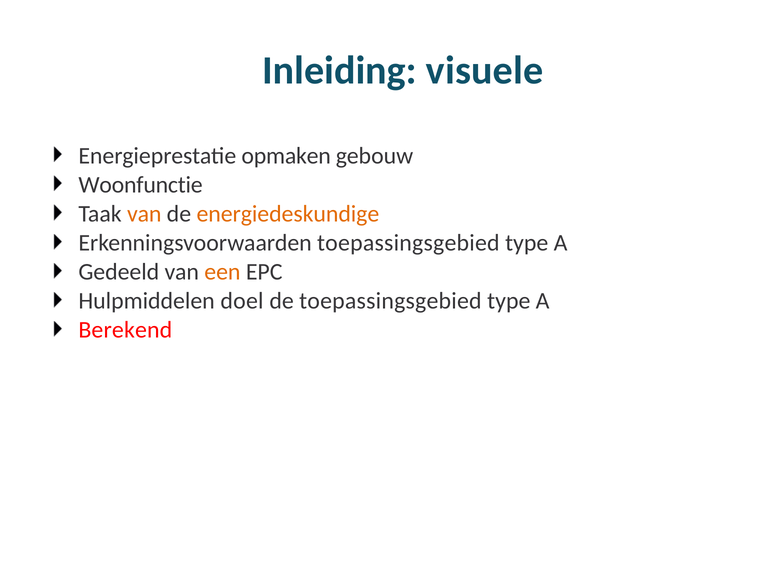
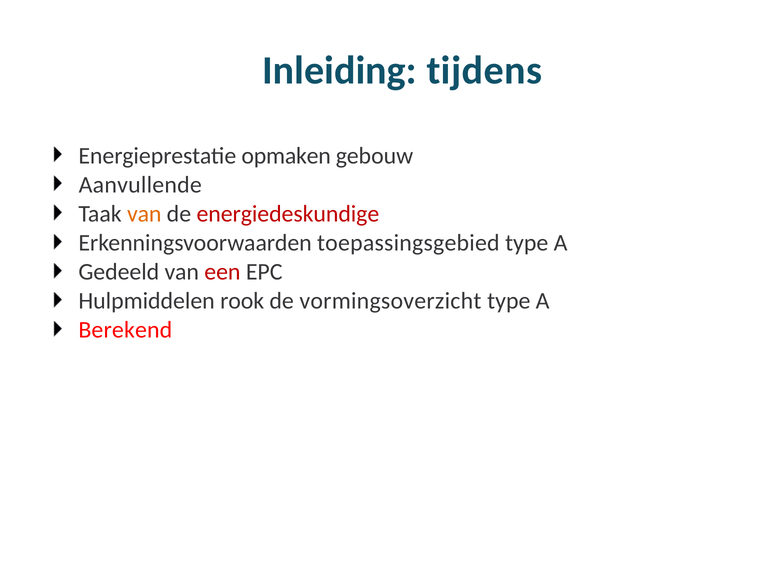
visuele: visuele -> tijdens
Woonfunctie: Woonfunctie -> Aanvullende
energiedeskundige colour: orange -> red
een colour: orange -> red
doel: doel -> rook
de toepassingsgebied: toepassingsgebied -> vormingsoverzicht
